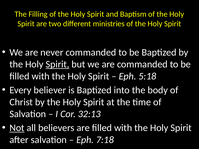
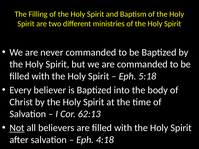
Spirit at (57, 64) underline: present -> none
32:13: 32:13 -> 62:13
7:18: 7:18 -> 4:18
